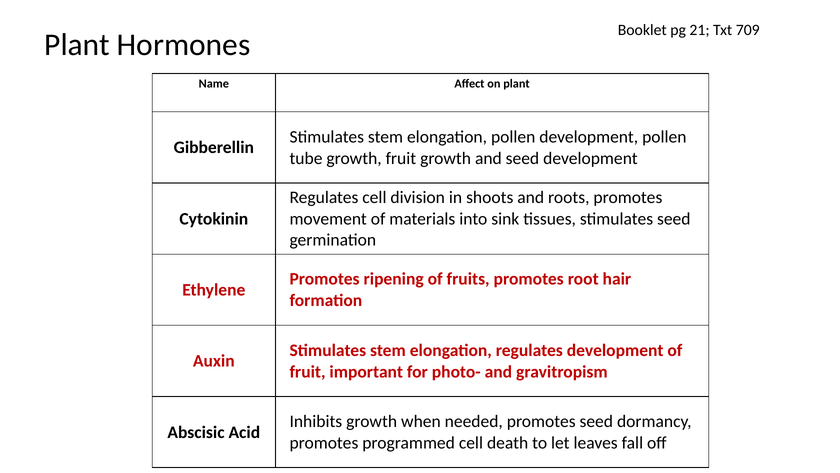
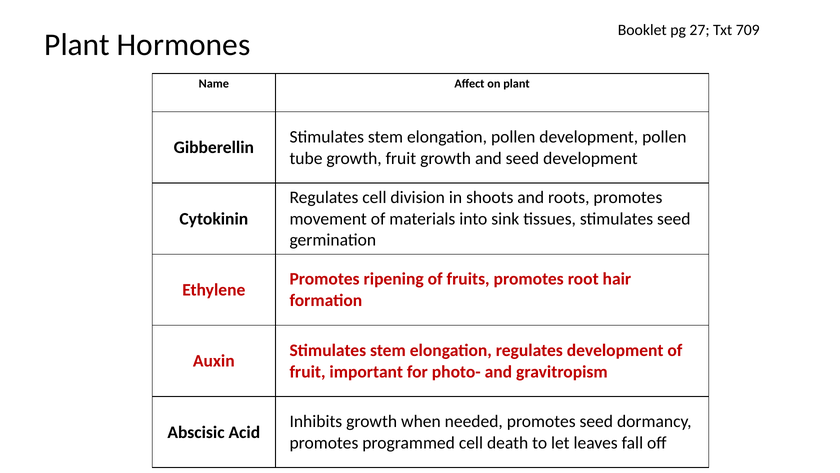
21: 21 -> 27
